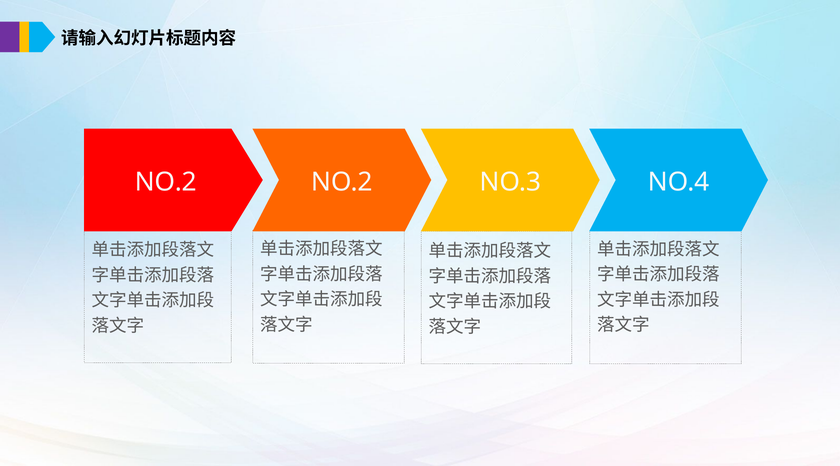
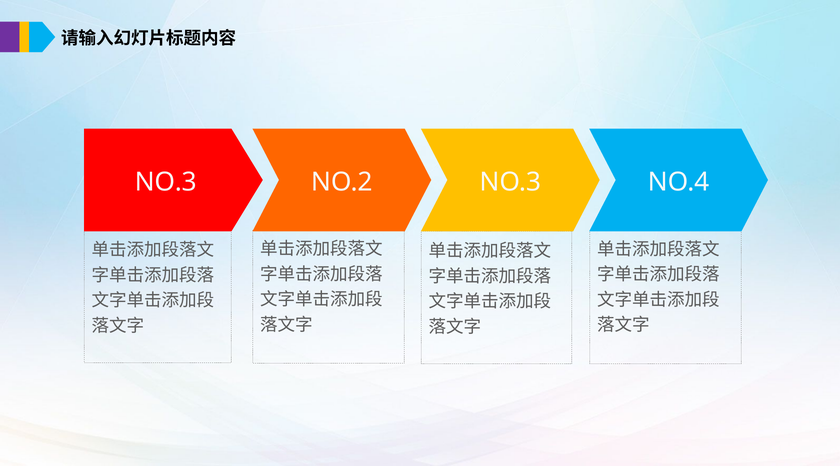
NO.2 at (166, 182): NO.2 -> NO.3
